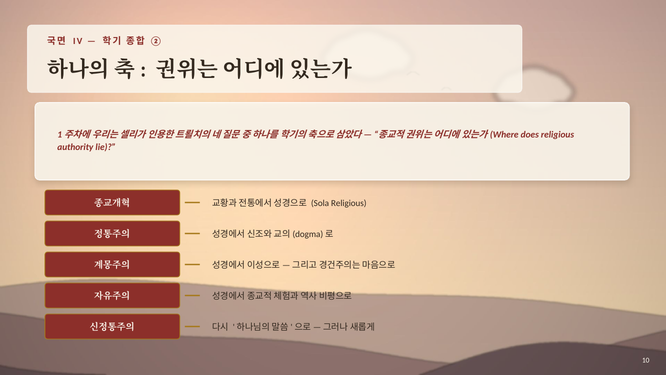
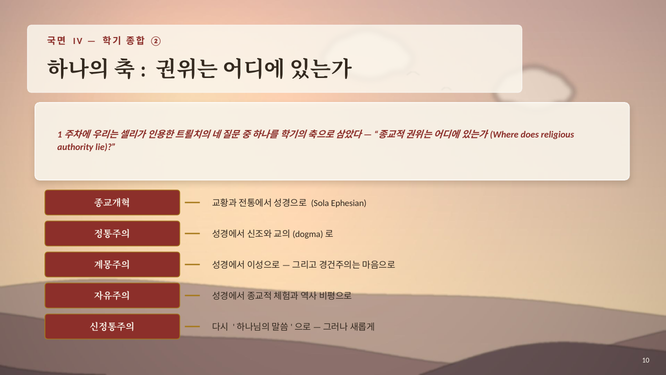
Sola Religious: Religious -> Ephesian
